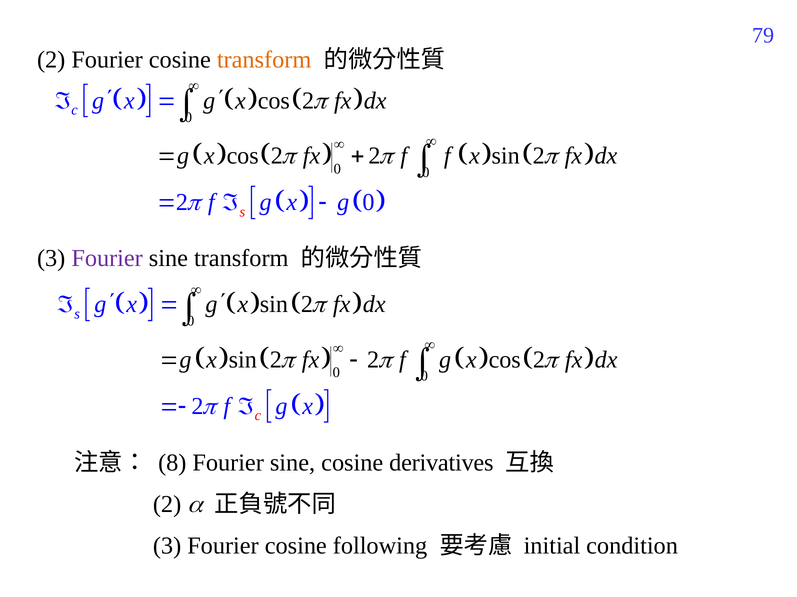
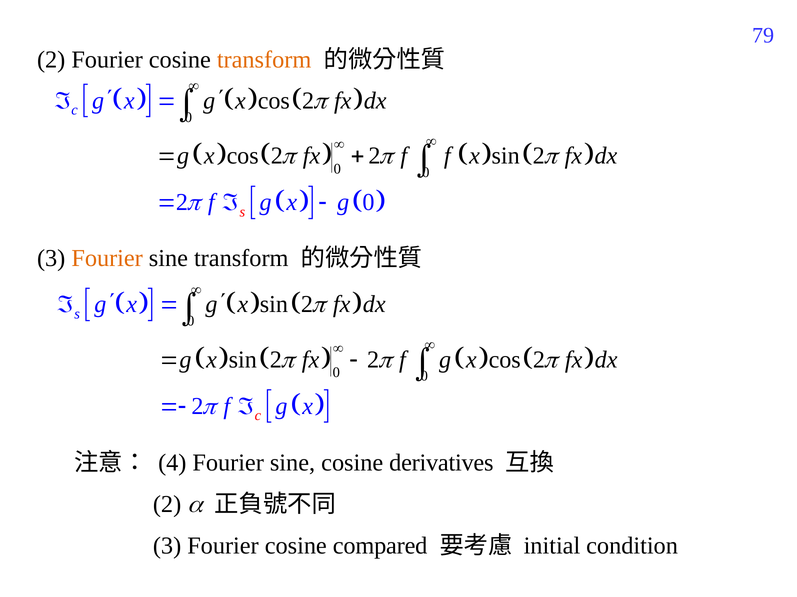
Fourier at (107, 258) colour: purple -> orange
8: 8 -> 4
following: following -> compared
